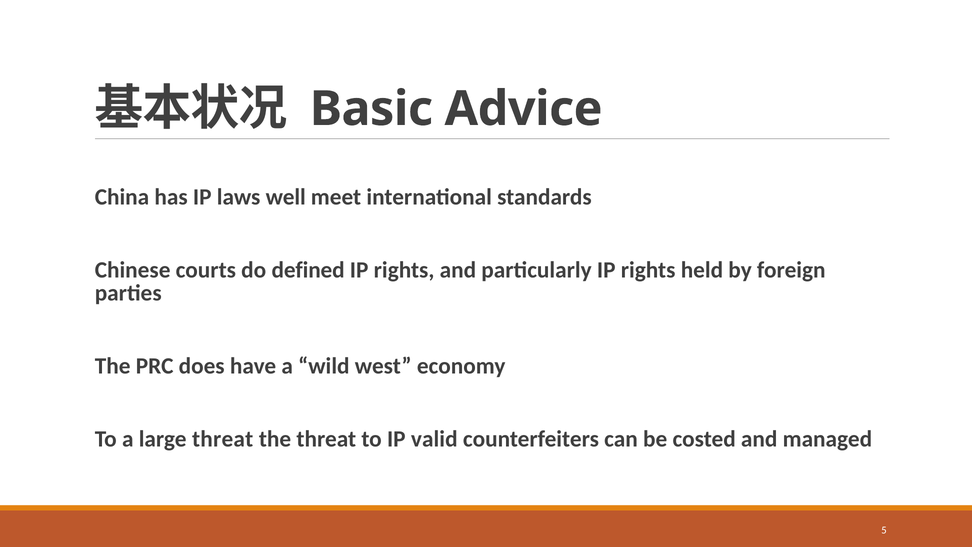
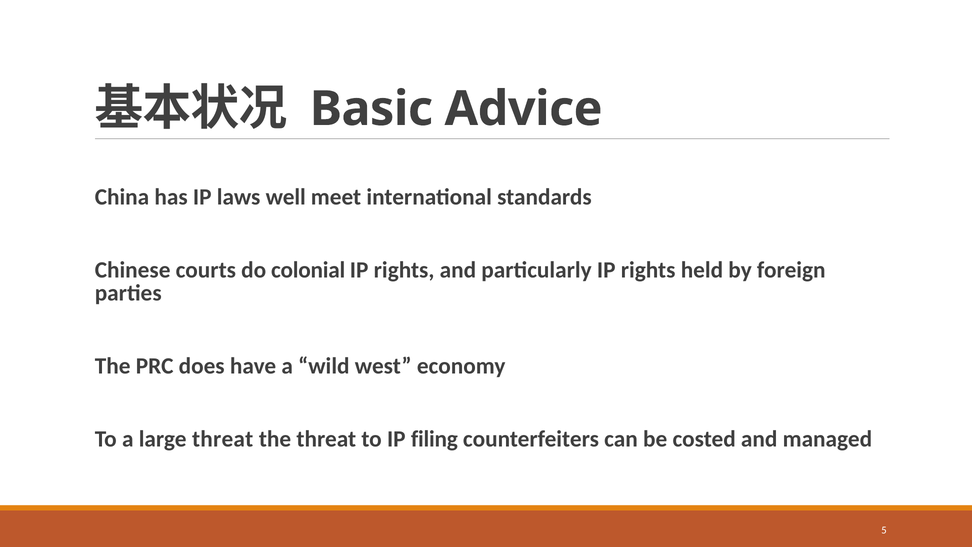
defined: defined -> colonial
valid: valid -> filing
